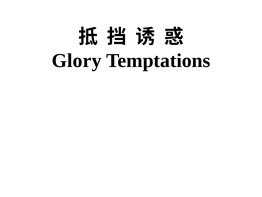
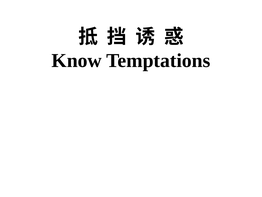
Glory: Glory -> Know
